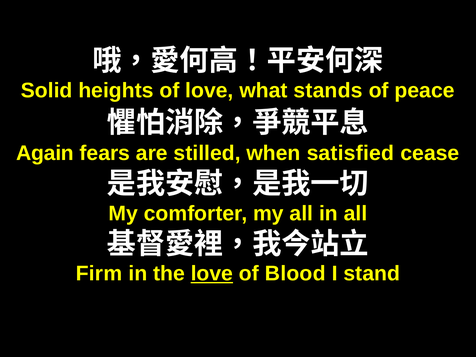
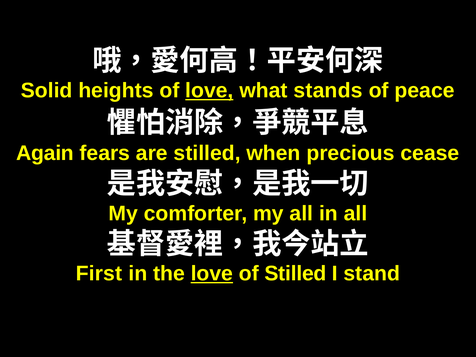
love at (209, 90) underline: none -> present
satisfied: satisfied -> precious
Firm: Firm -> First
of Blood: Blood -> Stilled
